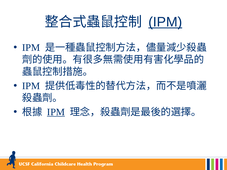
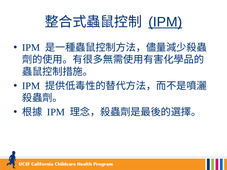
IPM at (56, 112) underline: present -> none
